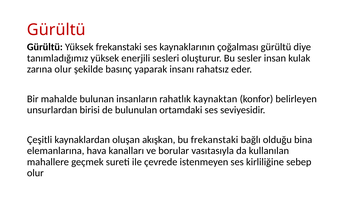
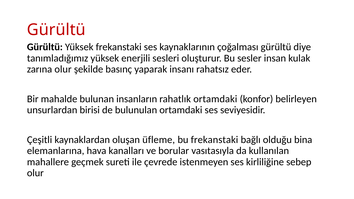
rahatlık kaynaktan: kaynaktan -> ortamdaki
akışkan: akışkan -> üfleme
